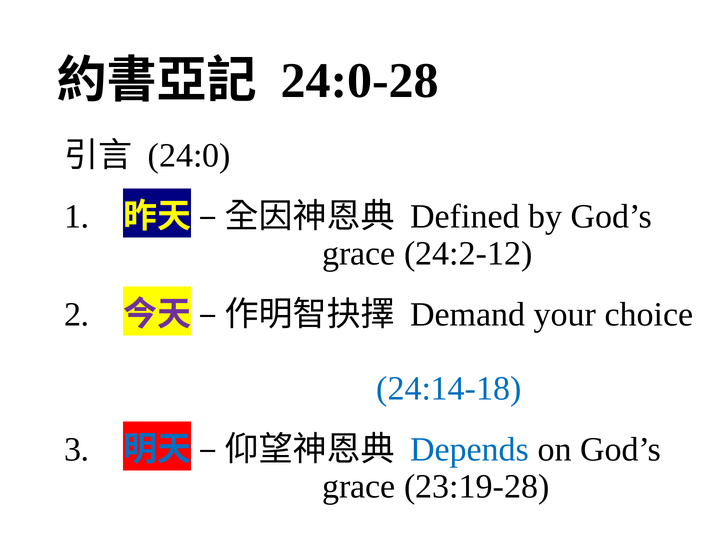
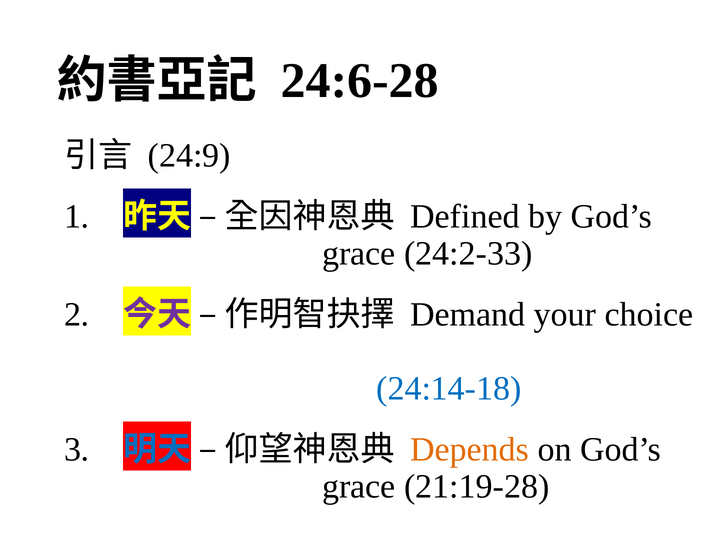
24:0-28: 24:0-28 -> 24:6-28
24:0: 24:0 -> 24:9
24:2-12: 24:2-12 -> 24:2-33
Depends colour: blue -> orange
23:19-28: 23:19-28 -> 21:19-28
